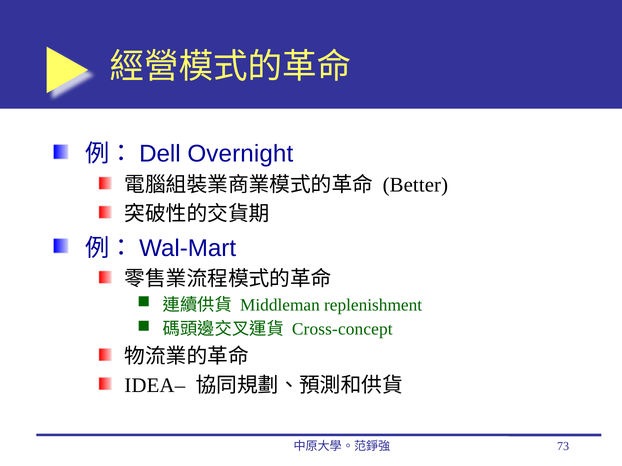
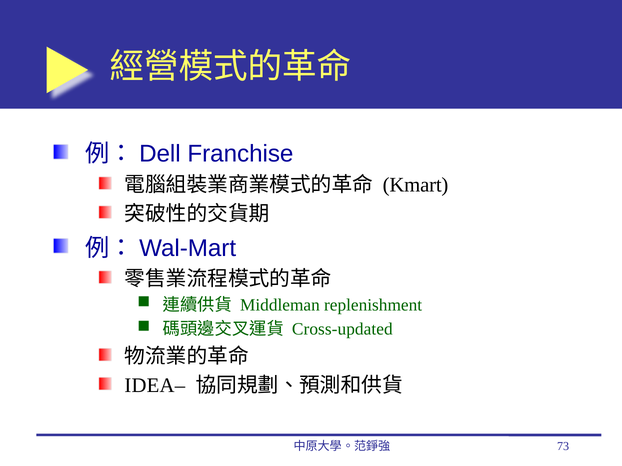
Overnight: Overnight -> Franchise
Better: Better -> Kmart
Cross-concept: Cross-concept -> Cross-updated
